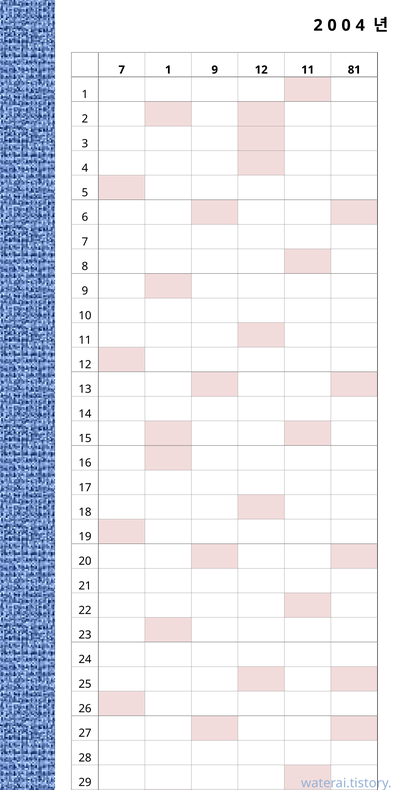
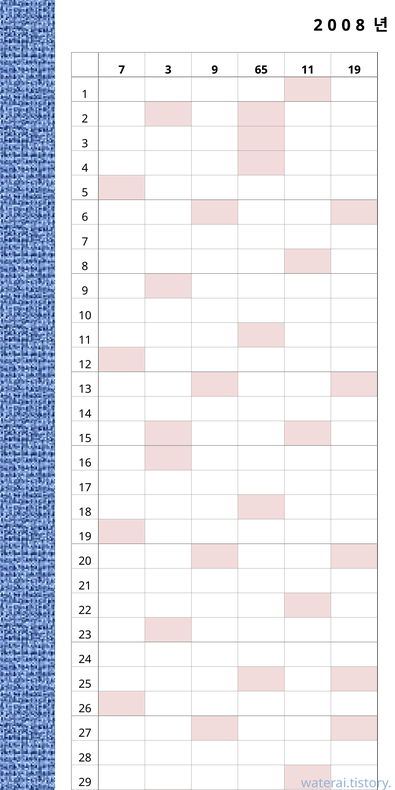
4 at (360, 25): 4 -> 8
7 1: 1 -> 3
9 12: 12 -> 65
81 at (354, 70): 81 -> 19
